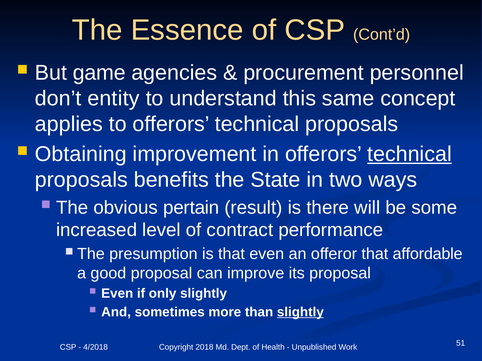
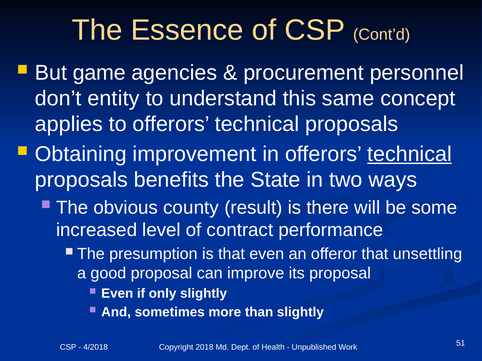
pertain: pertain -> county
affordable: affordable -> unsettling
slightly at (300, 312) underline: present -> none
